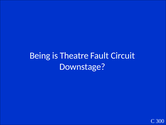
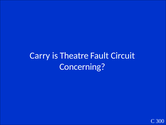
Being: Being -> Carry
Downstage: Downstage -> Concerning
